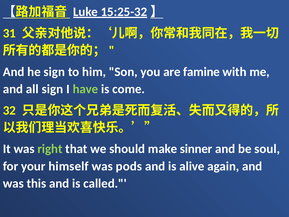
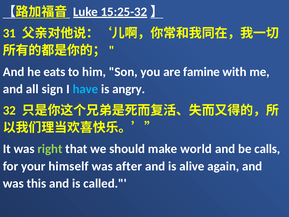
he sign: sign -> eats
have colour: light green -> light blue
come: come -> angry
sinner: sinner -> world
soul: soul -> calls
pods: pods -> after
